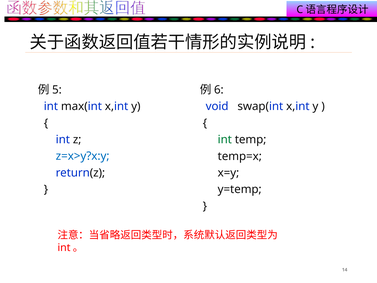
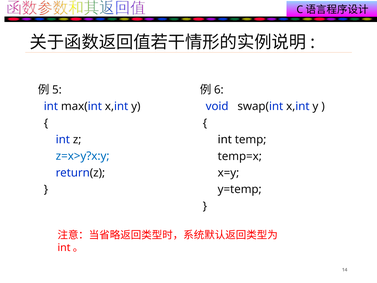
int at (225, 139) colour: green -> black
